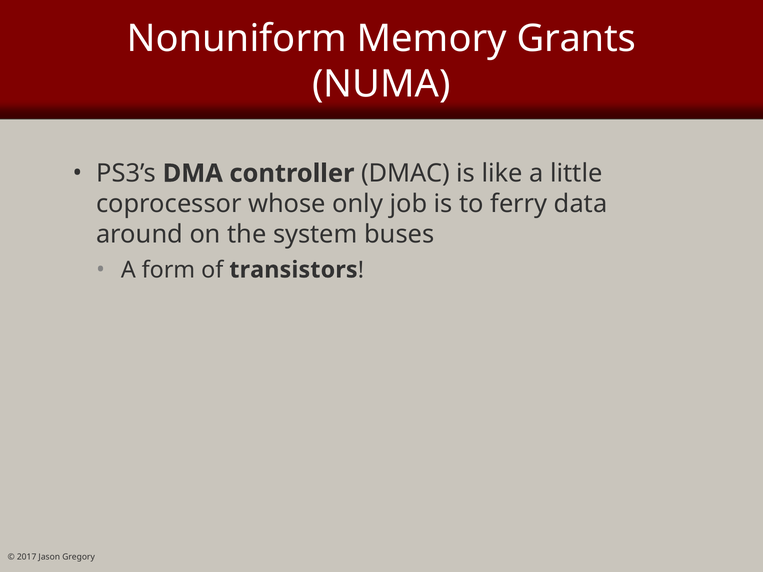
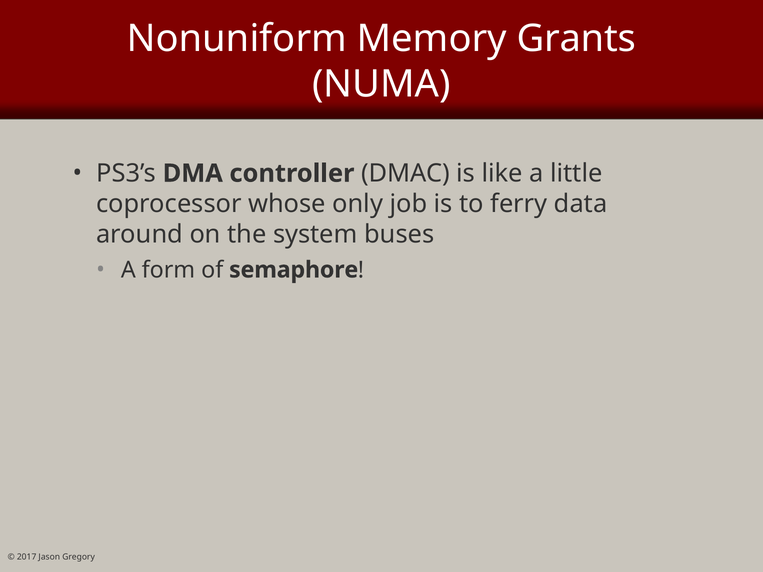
transistors: transistors -> semaphore
